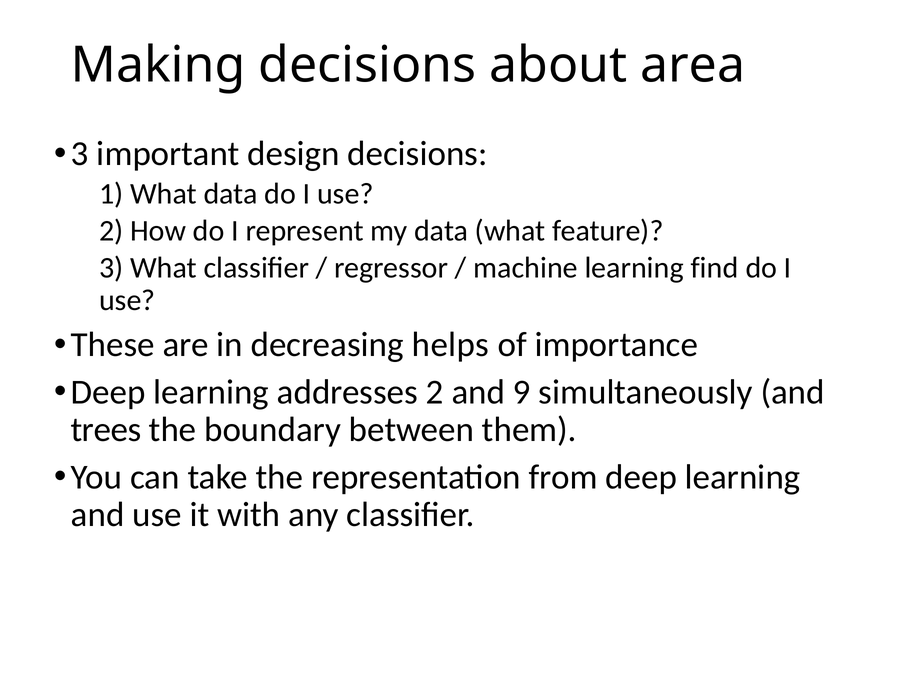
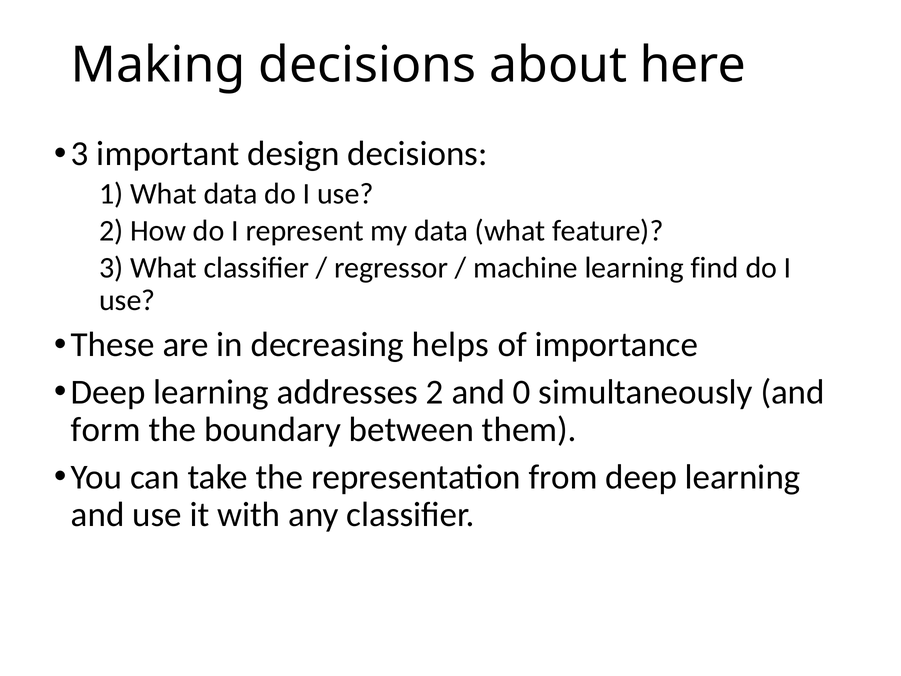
area: area -> here
9: 9 -> 0
trees: trees -> form
